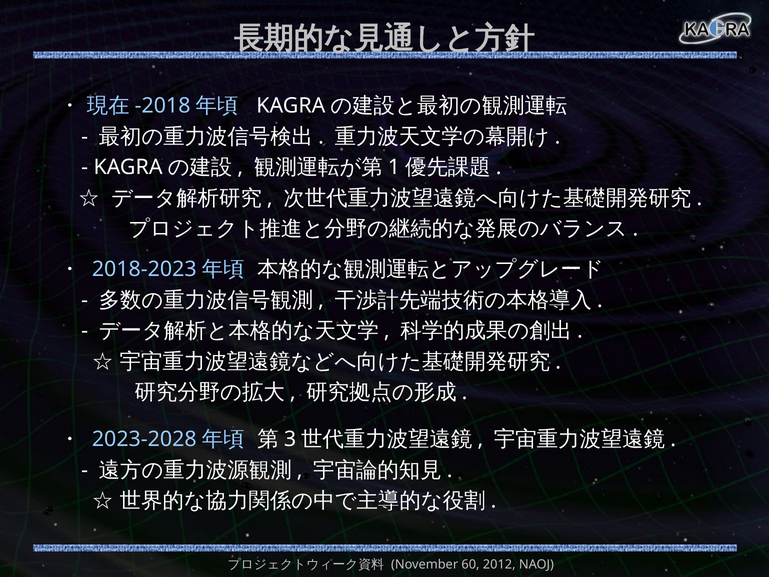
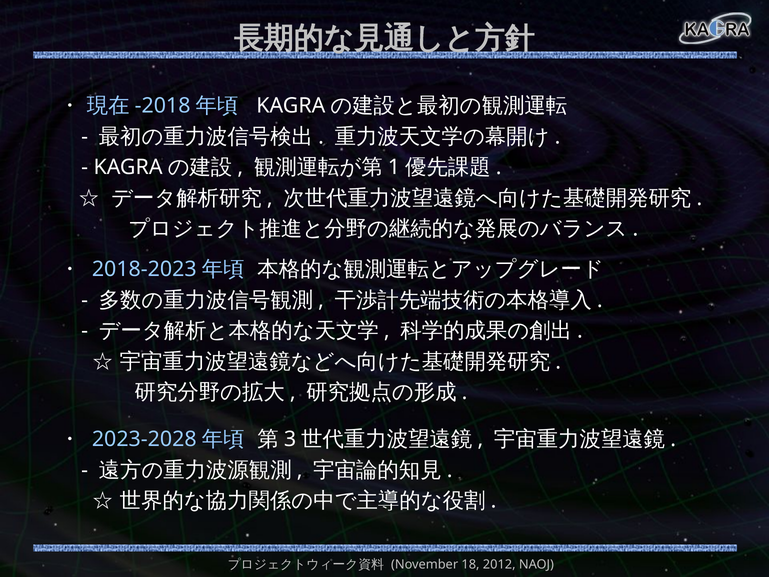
60: 60 -> 18
